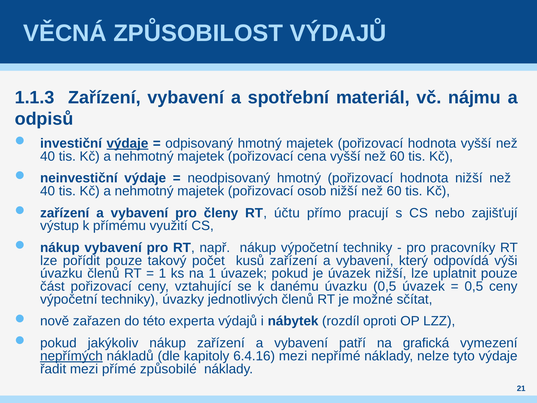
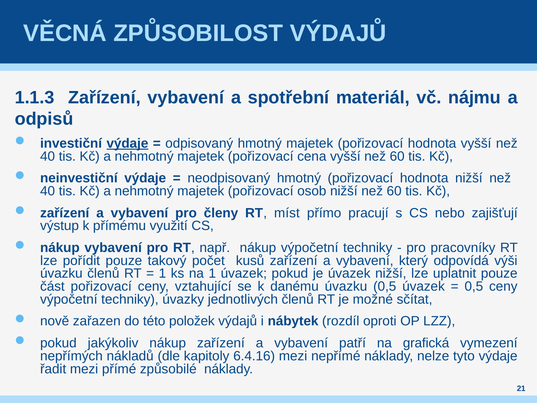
účtu: účtu -> míst
experta: experta -> položek
nepřímých underline: present -> none
